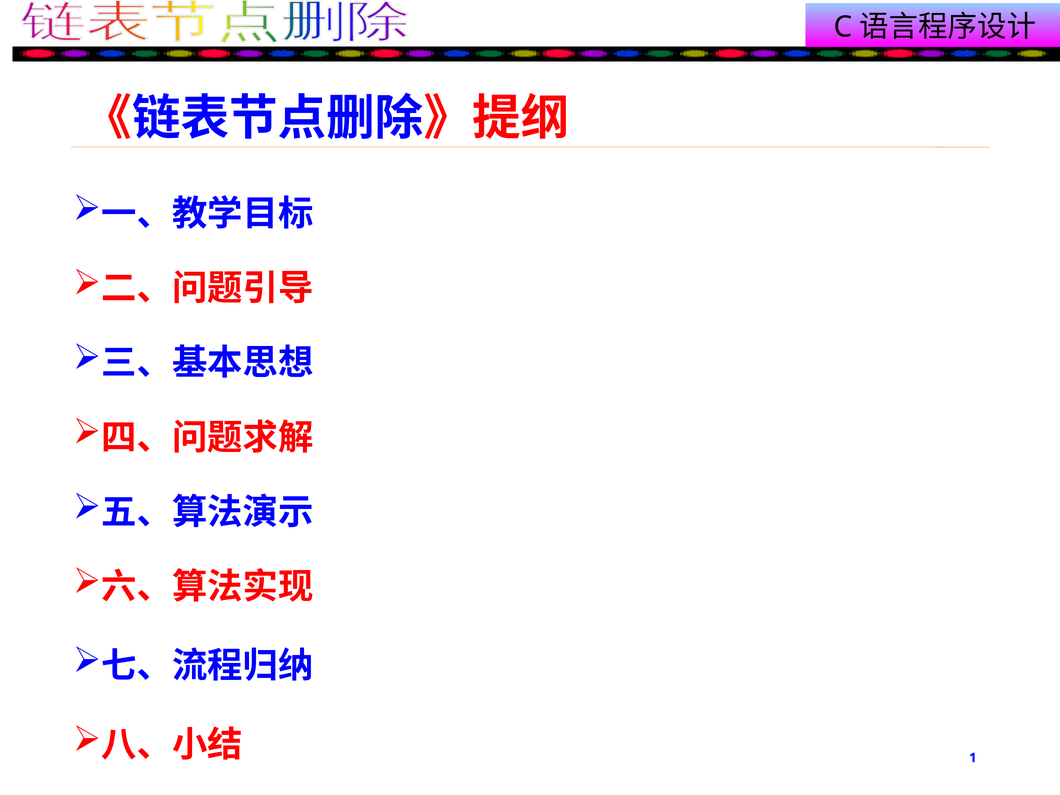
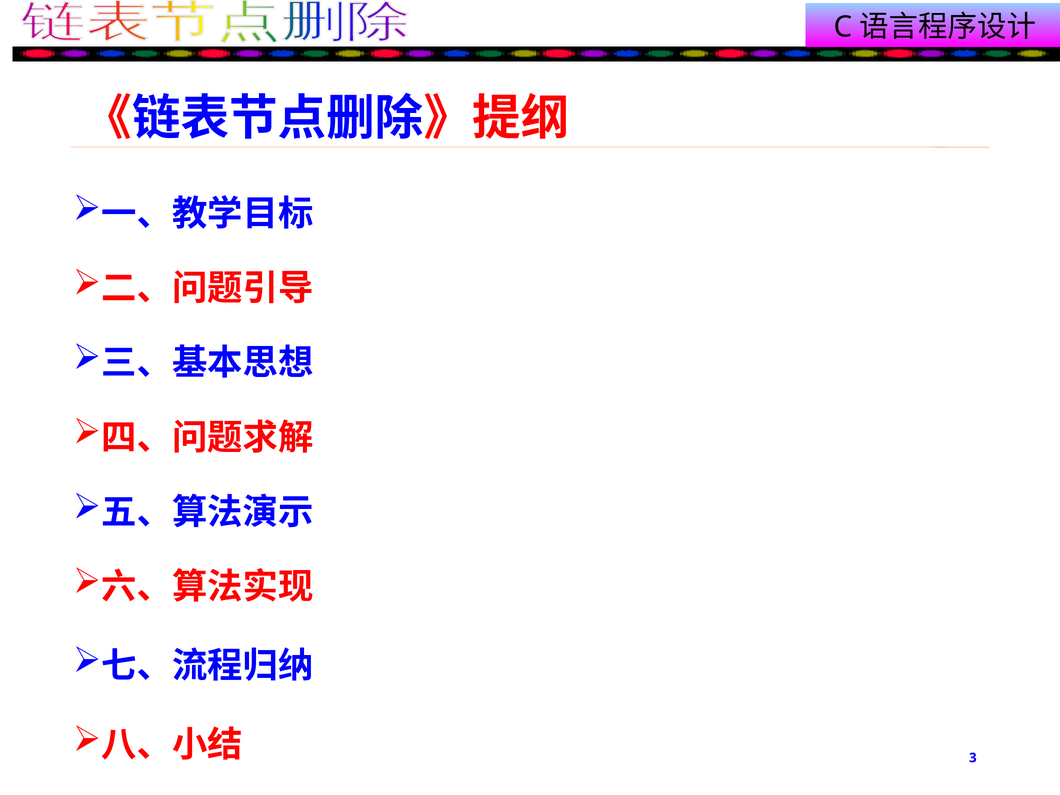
1: 1 -> 3
